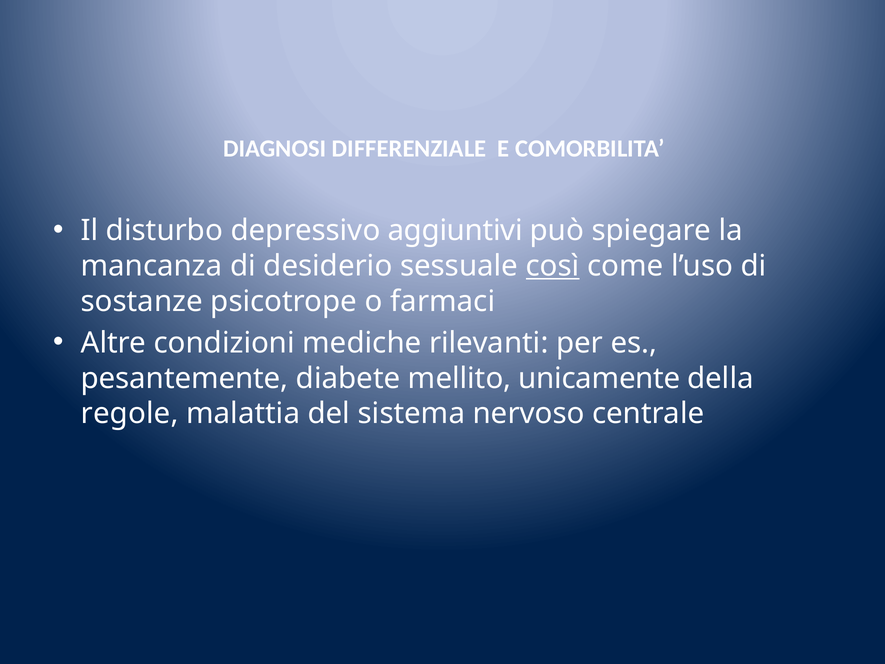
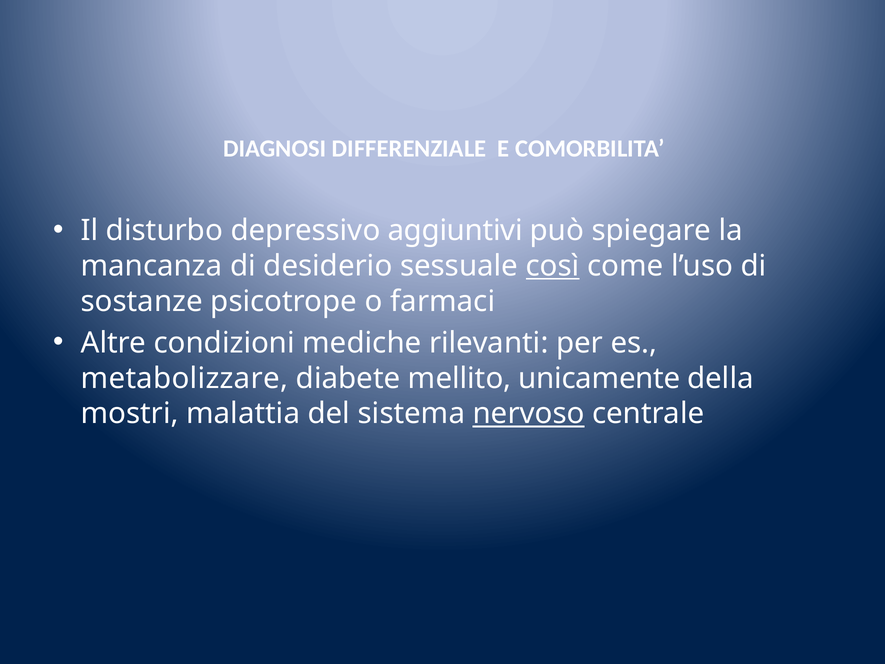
pesantemente: pesantemente -> metabolizzare
regole: regole -> mostri
nervoso underline: none -> present
